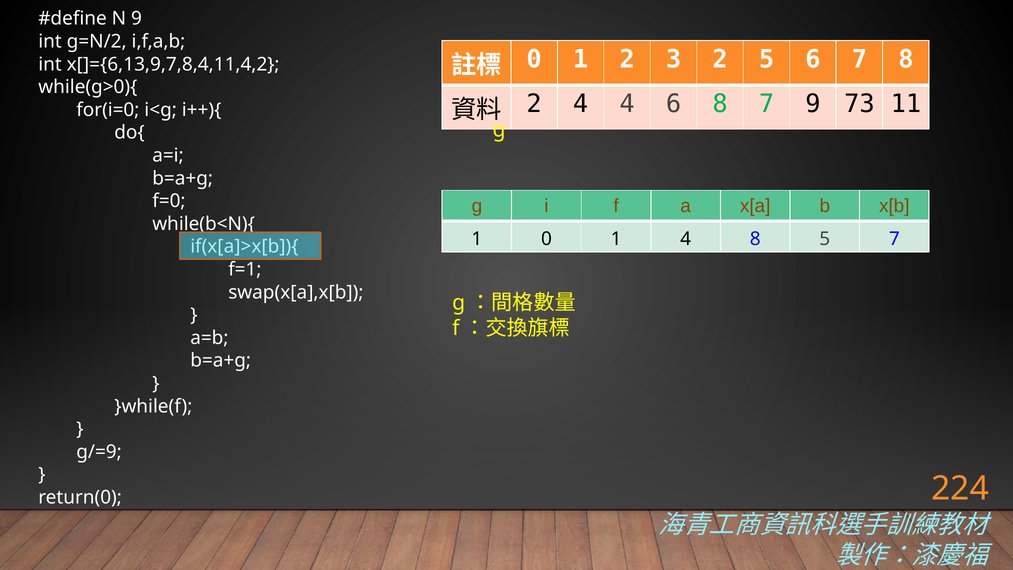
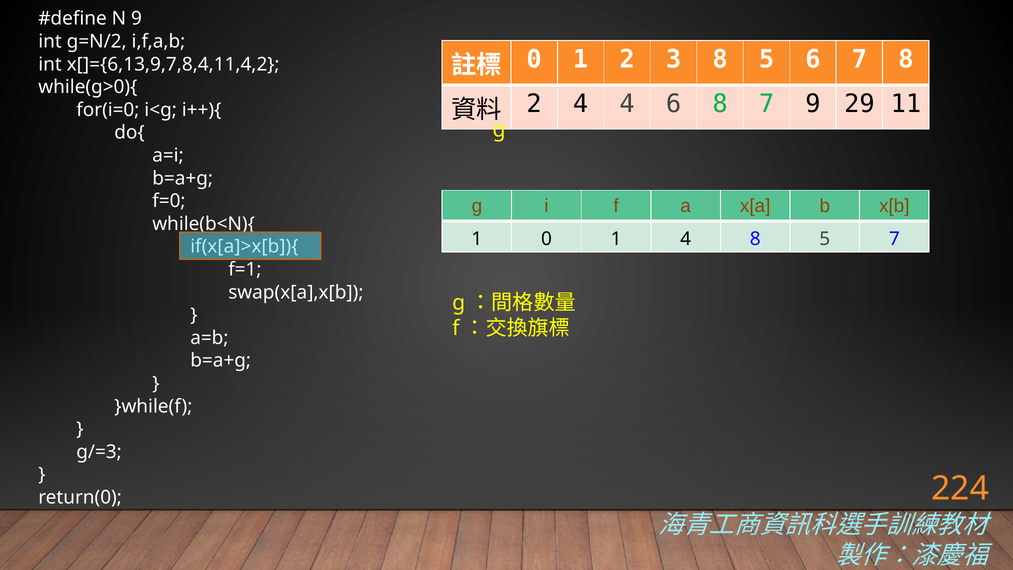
3 2: 2 -> 8
73: 73 -> 29
g/=9: g/=9 -> g/=3
